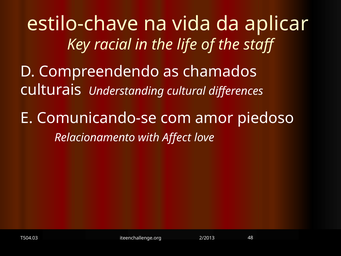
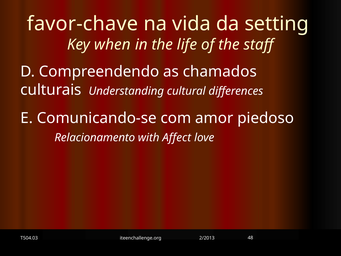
estilo-chave: estilo-chave -> favor-chave
aplicar: aplicar -> setting
racial: racial -> when
